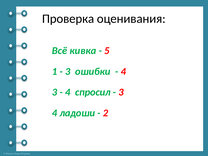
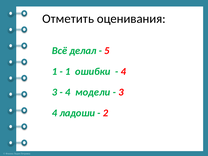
Проверка: Проверка -> Отметить
кивка: кивка -> делал
3 at (68, 71): 3 -> 1
спросил: спросил -> модели
